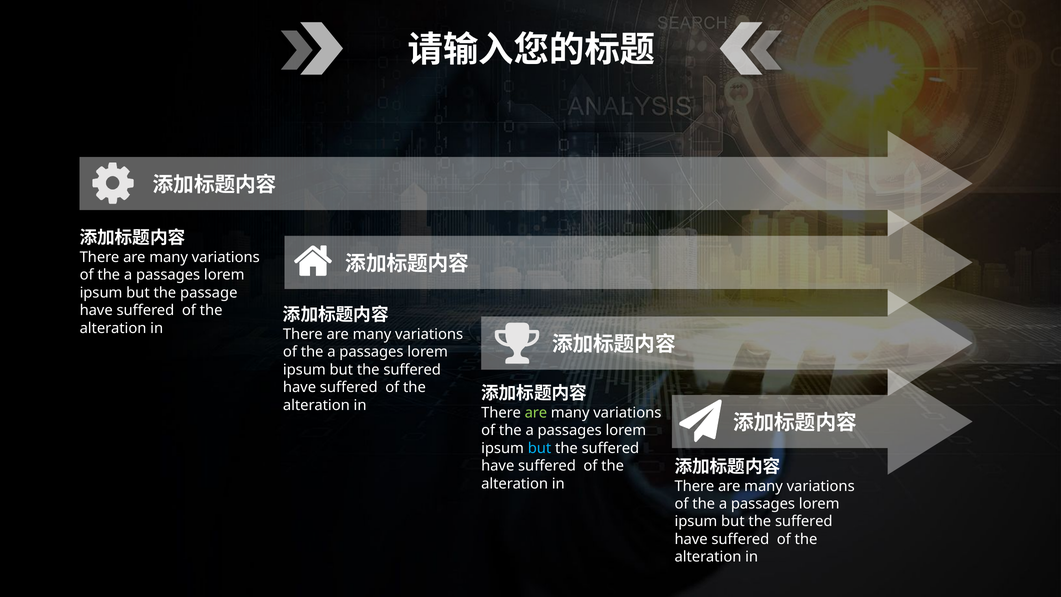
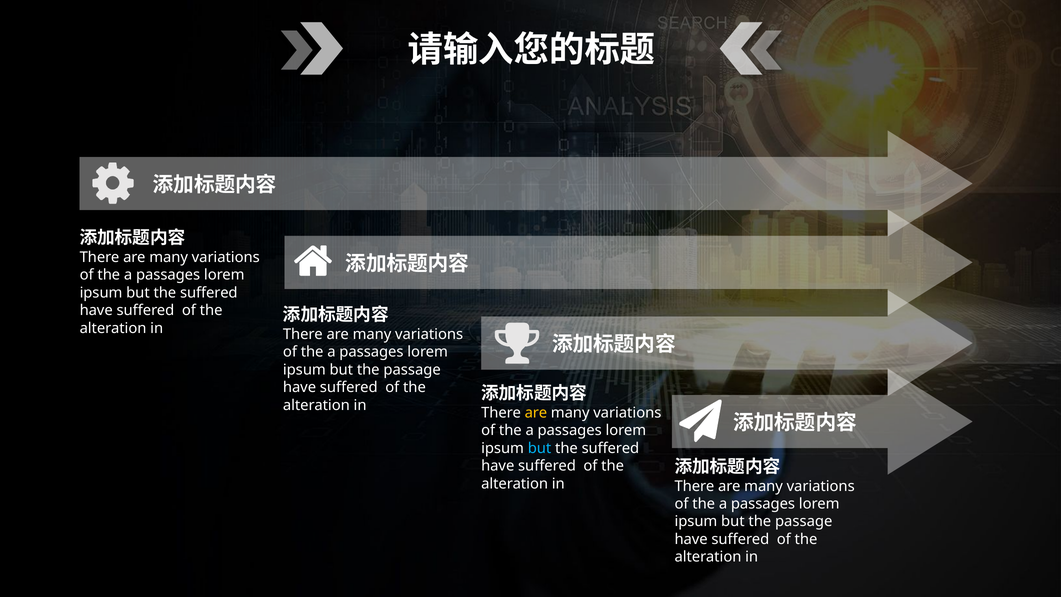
passage at (209, 293): passage -> suffered
suffered at (412, 370): suffered -> passage
are at (536, 413) colour: light green -> yellow
suffered at (804, 521): suffered -> passage
